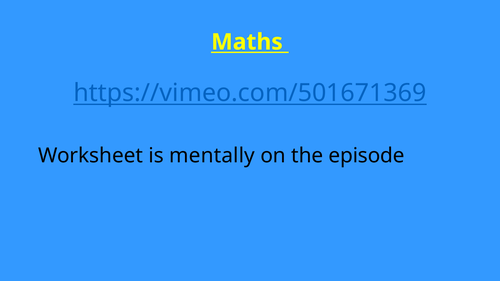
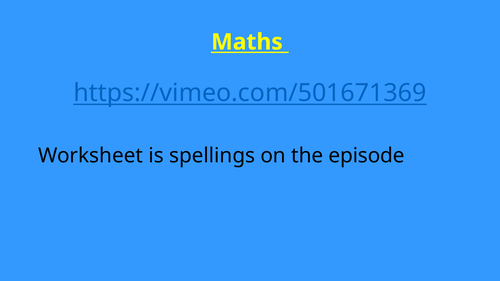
mentally: mentally -> spellings
